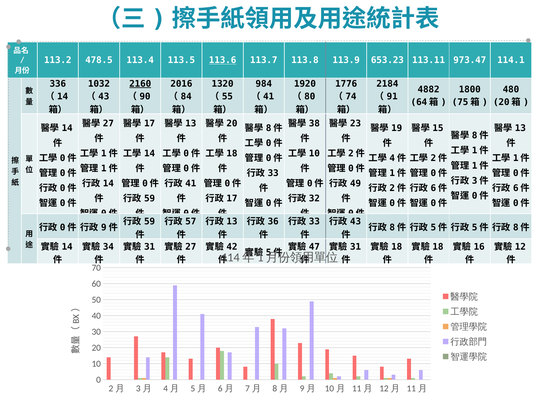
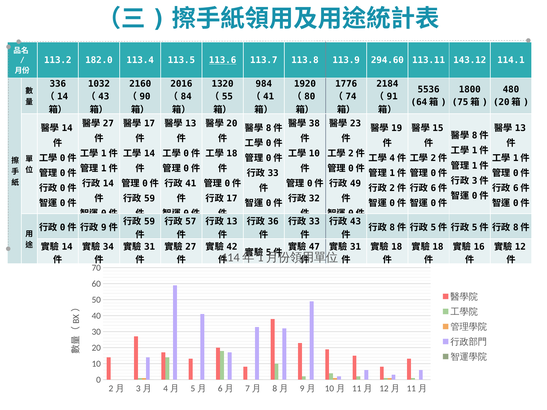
478.5: 478.5 -> 182.0
653.23: 653.23 -> 294.60
973.47: 973.47 -> 143.12
2160 underline: present -> none
4882: 4882 -> 5536
